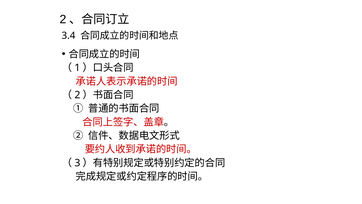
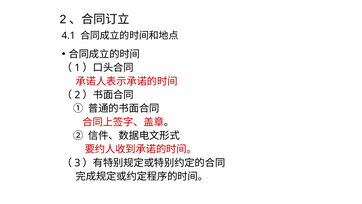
3.4: 3.4 -> 4.1
